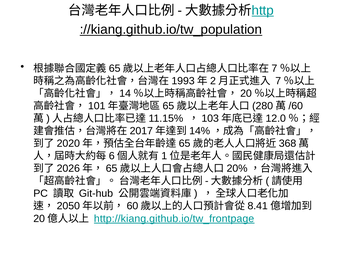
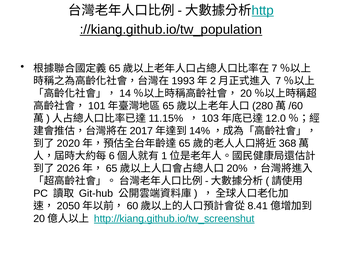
http://kiang.github.io/tw_frontpage: http://kiang.github.io/tw_frontpage -> http://kiang.github.io/tw_screenshut
